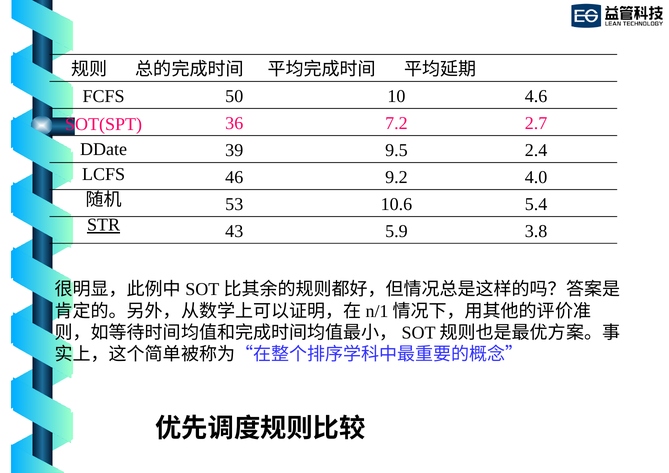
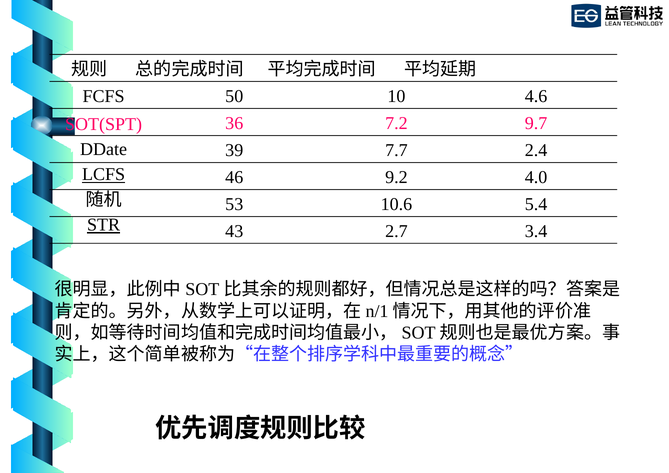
2.7: 2.7 -> 9.7
9.5: 9.5 -> 7.7
LCFS underline: none -> present
5.9: 5.9 -> 2.7
3.8: 3.8 -> 3.4
